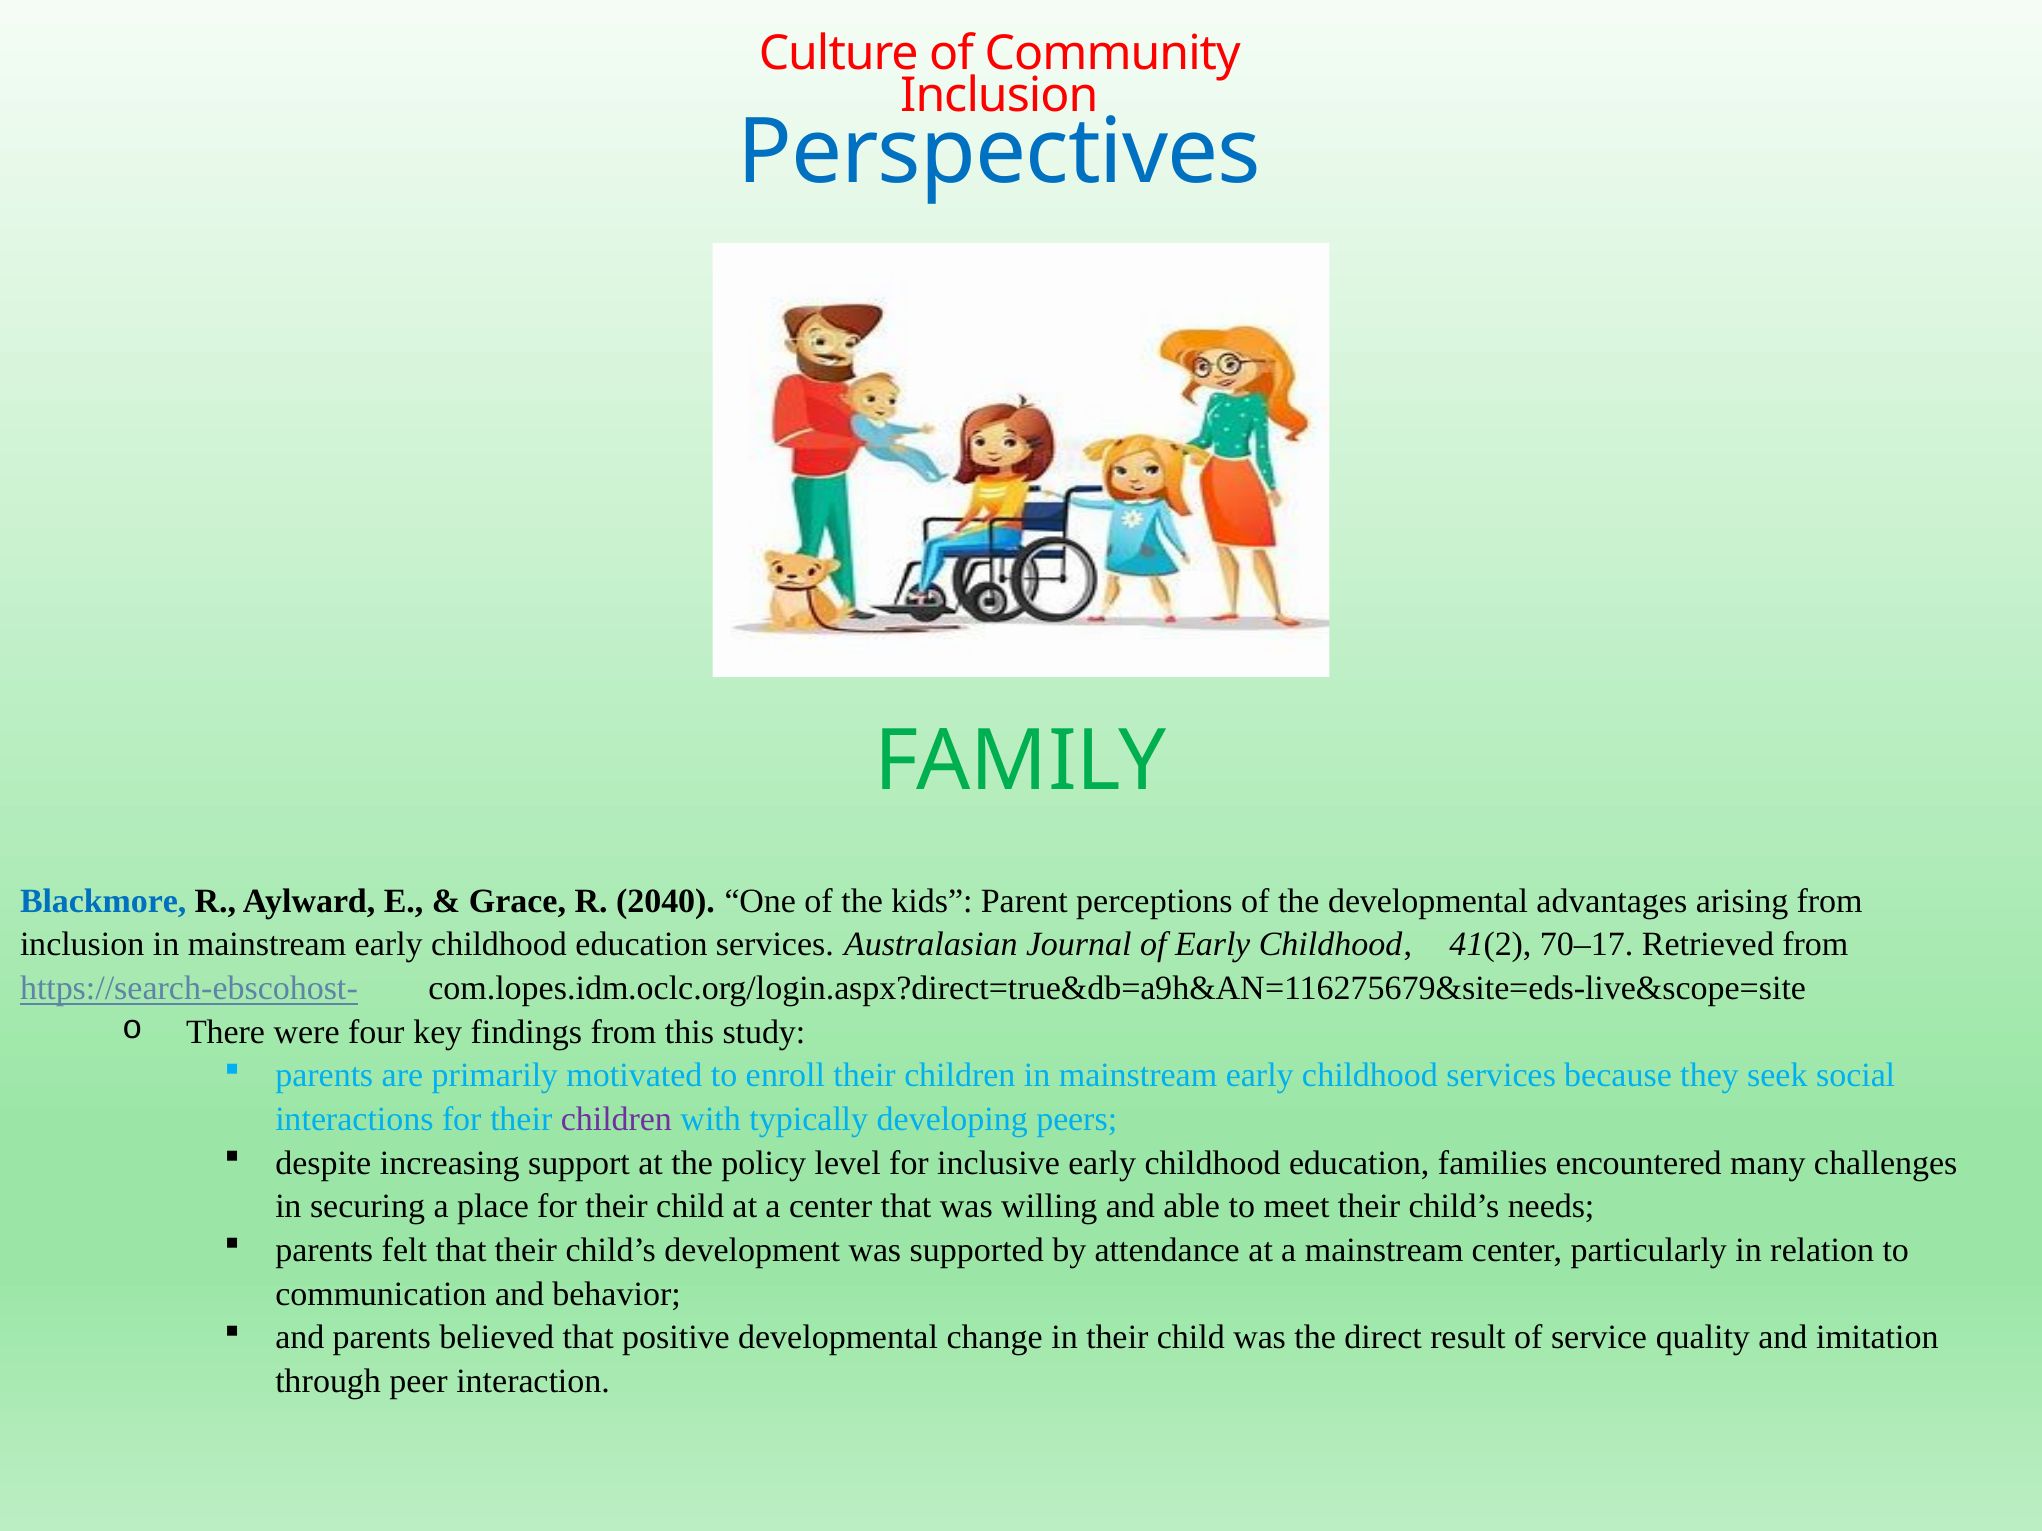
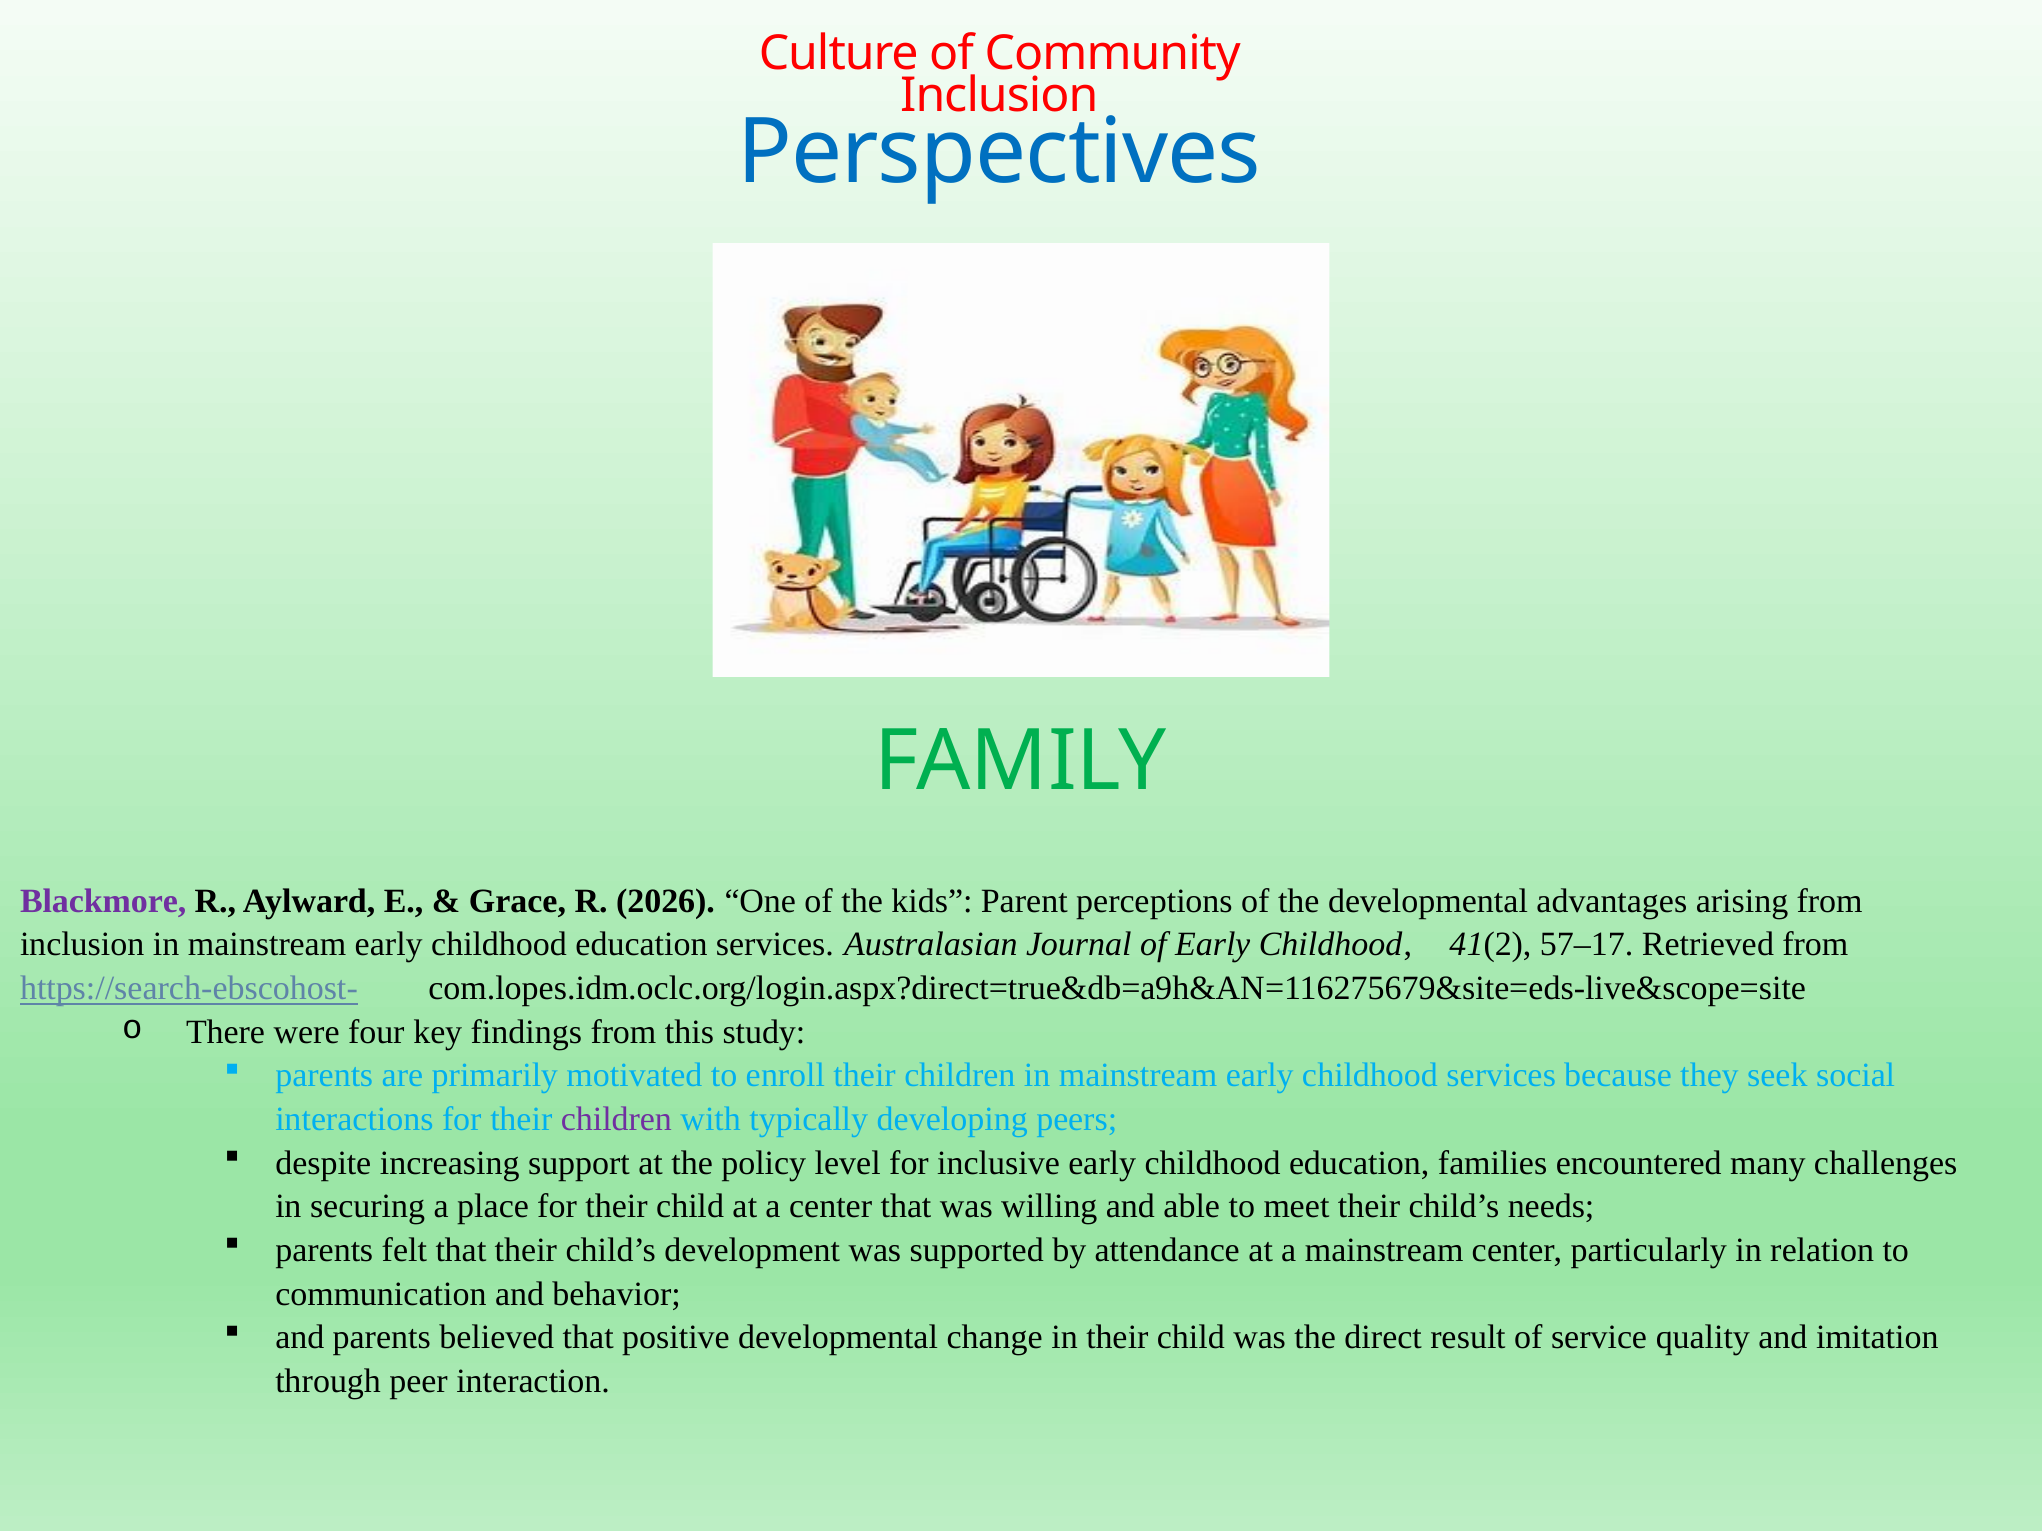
Blackmore colour: blue -> purple
2040: 2040 -> 2026
70–17: 70–17 -> 57–17
